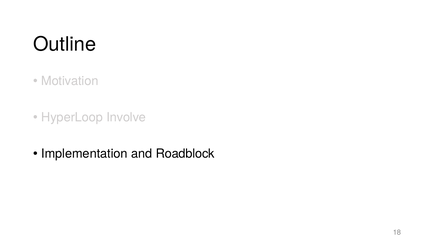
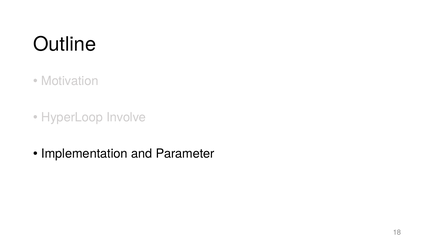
Roadblock: Roadblock -> Parameter
